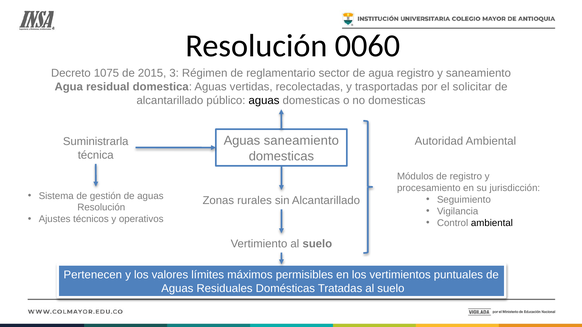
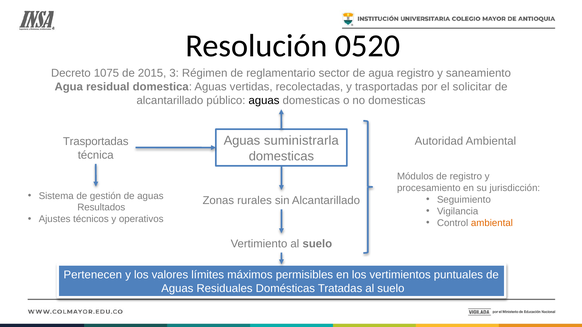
0060: 0060 -> 0520
Aguas saneamiento: saneamiento -> suministrarla
Suministrarla at (96, 142): Suministrarla -> Trasportadas
Resolución at (101, 208): Resolución -> Resultados
ambiental at (492, 223) colour: black -> orange
